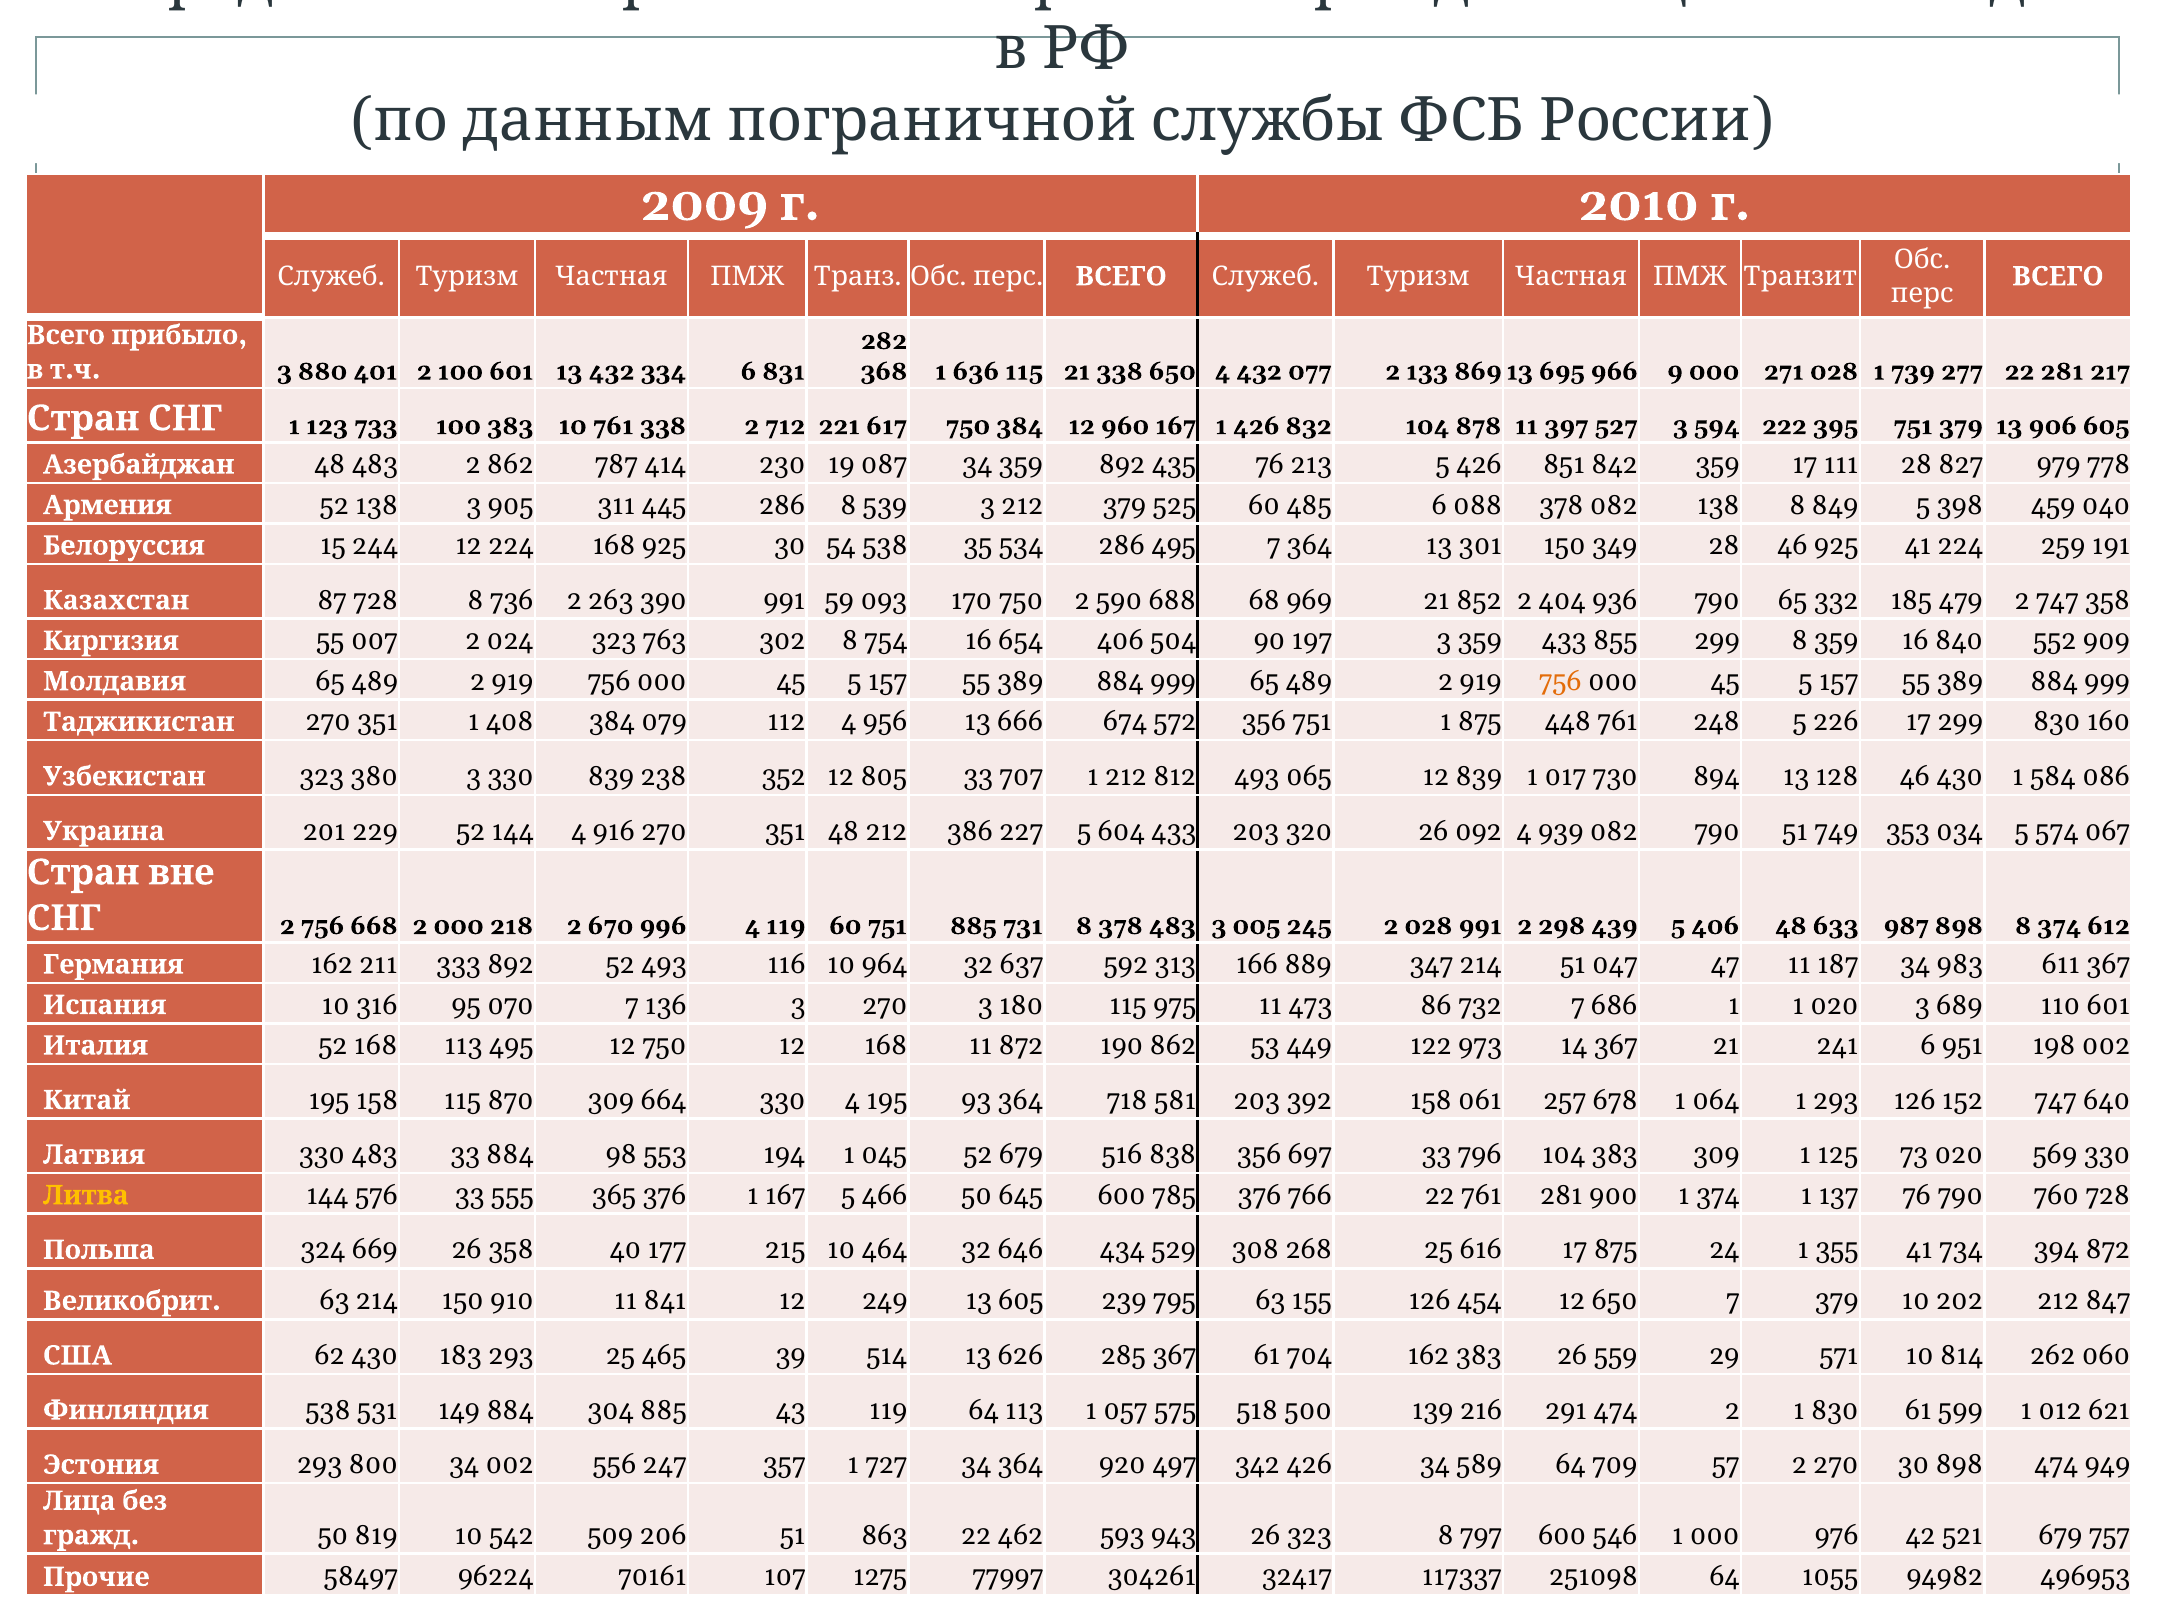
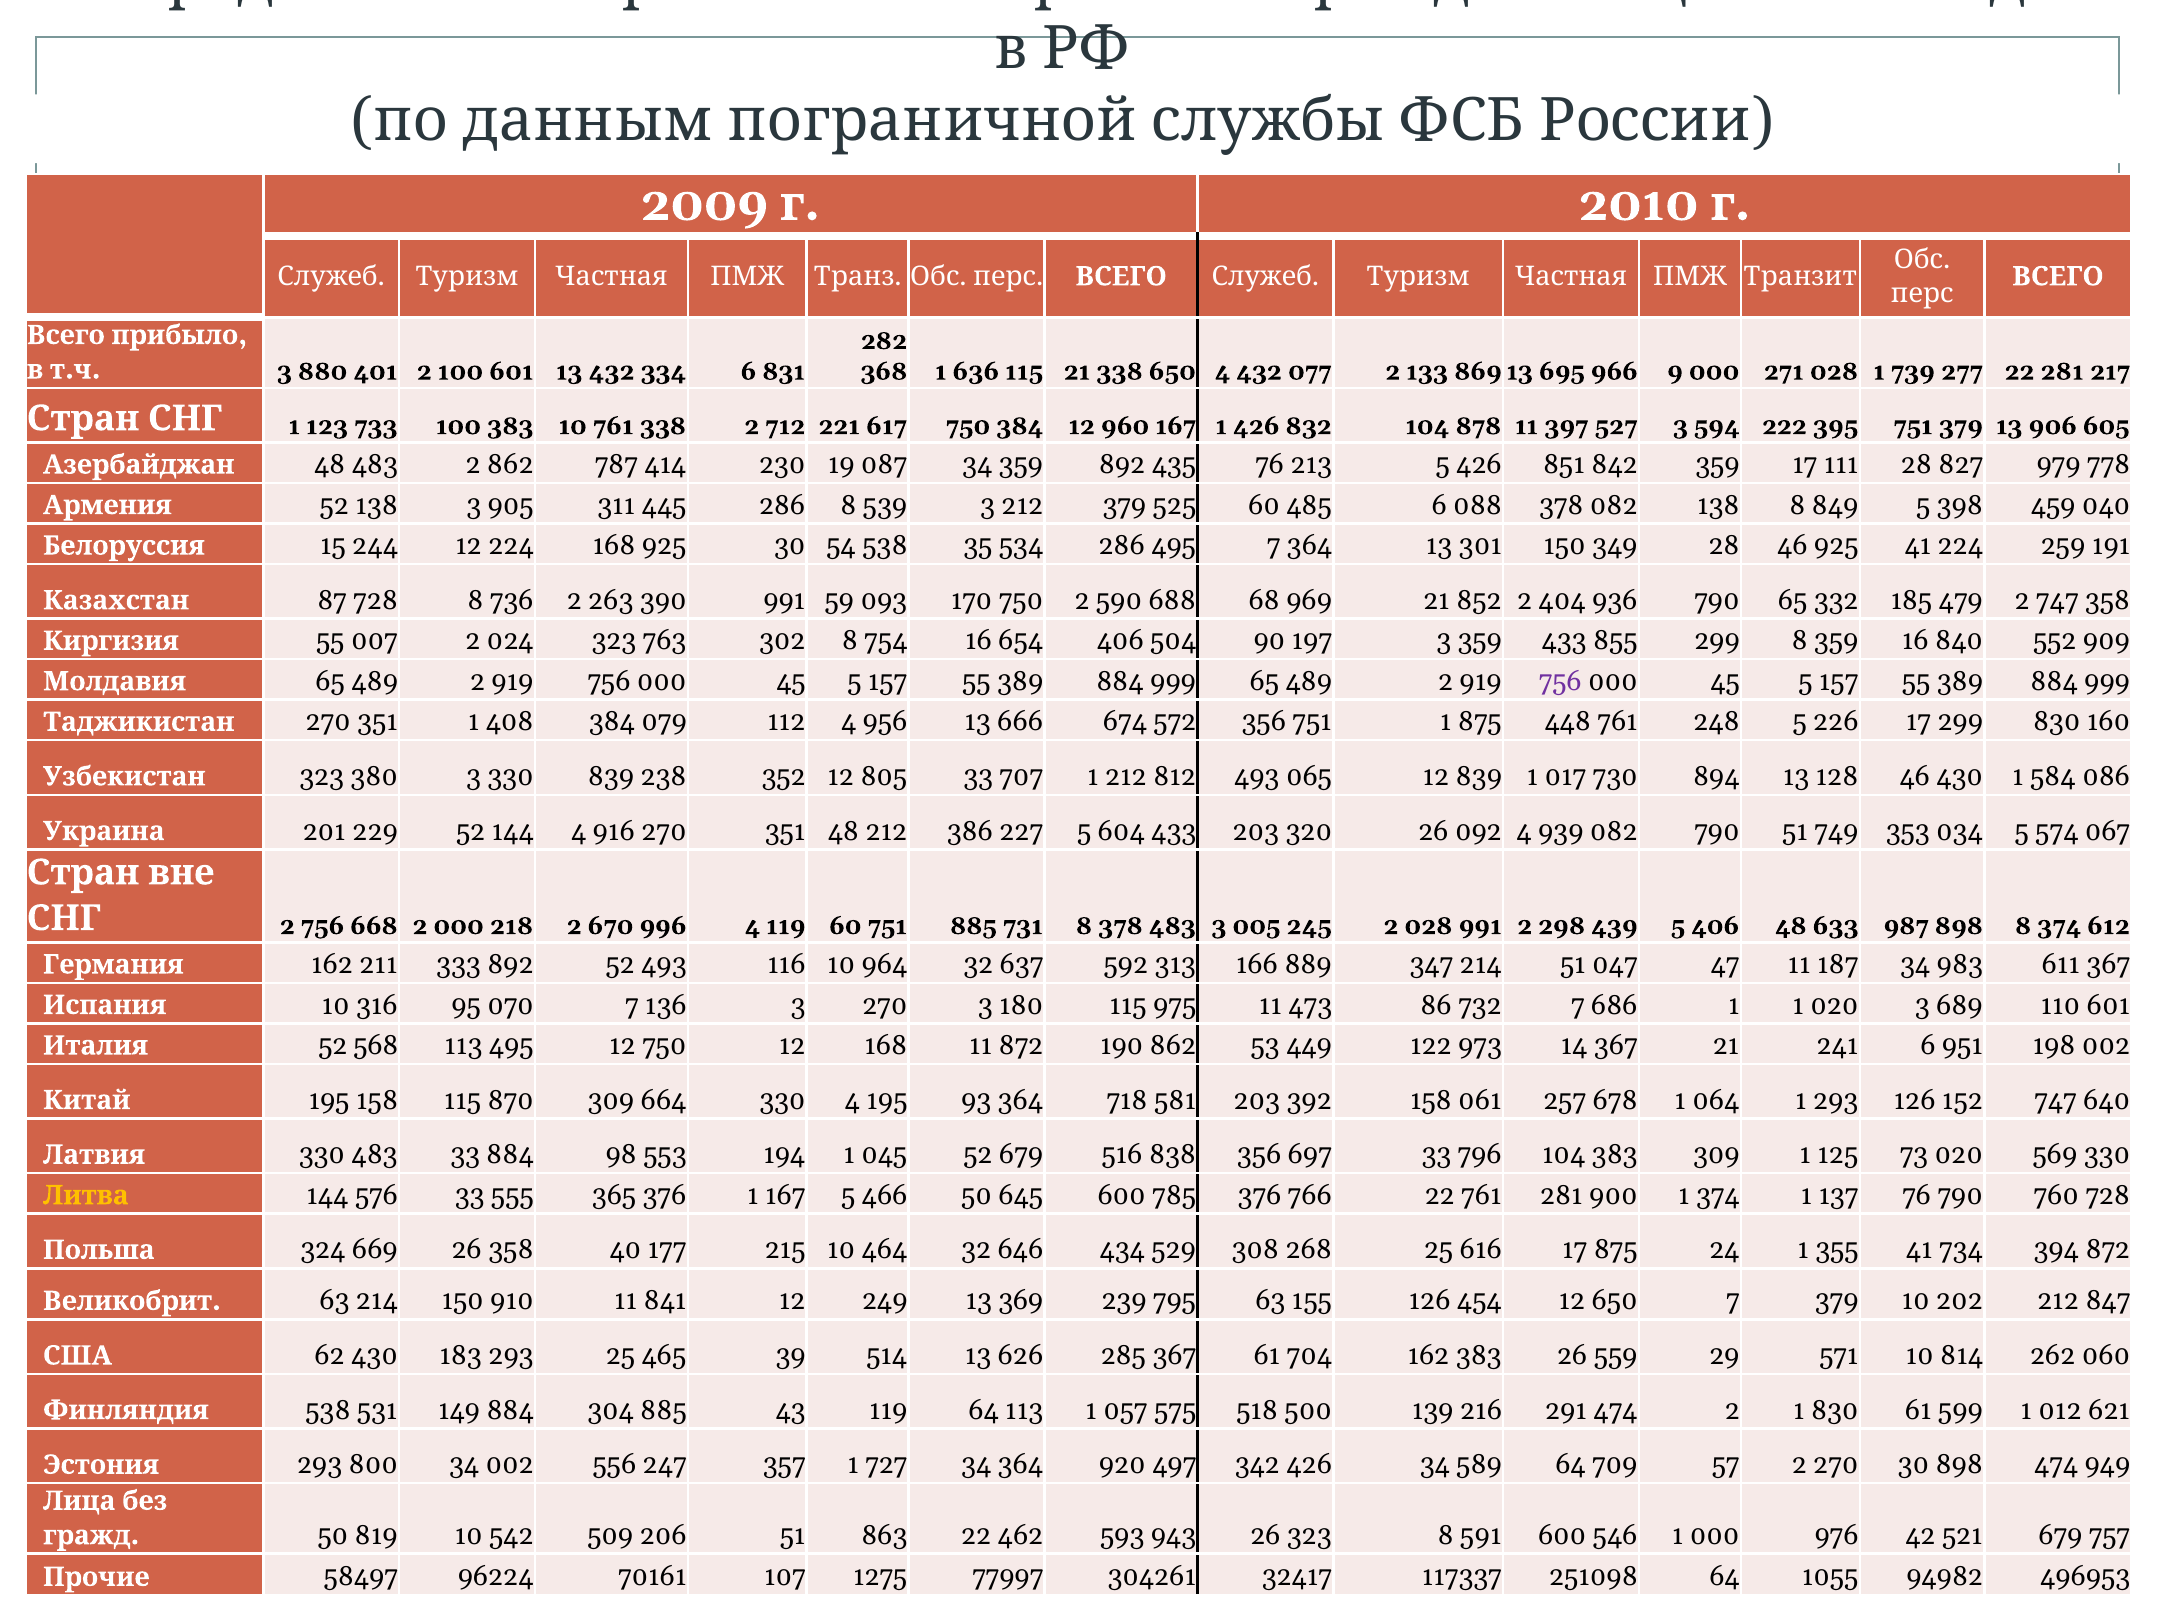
756 at (1560, 681) colour: orange -> purple
52 168: 168 -> 568
13 605: 605 -> 369
797: 797 -> 591
